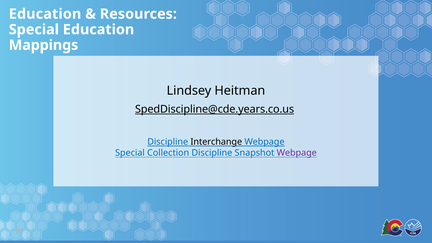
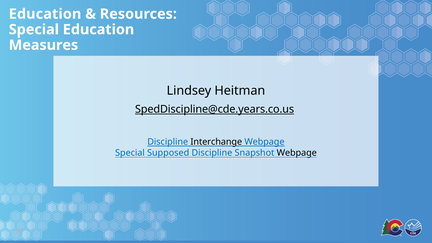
Mappings: Mappings -> Measures
Collection: Collection -> Supposed
Webpage at (297, 153) colour: purple -> black
